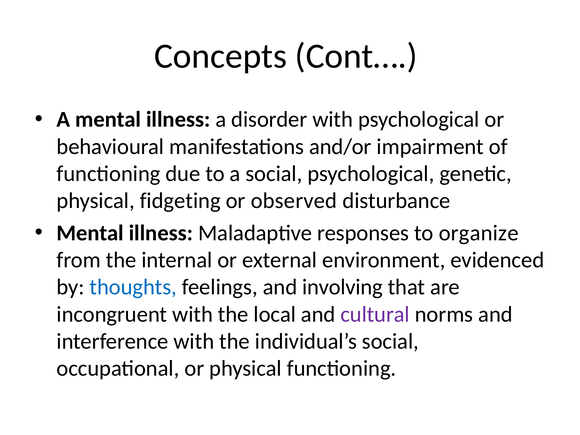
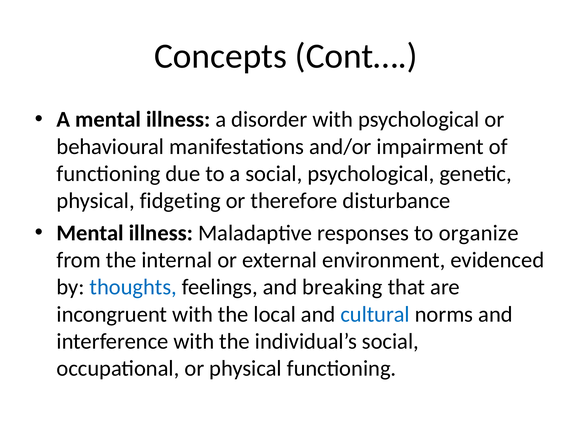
observed: observed -> therefore
involving: involving -> breaking
cultural colour: purple -> blue
